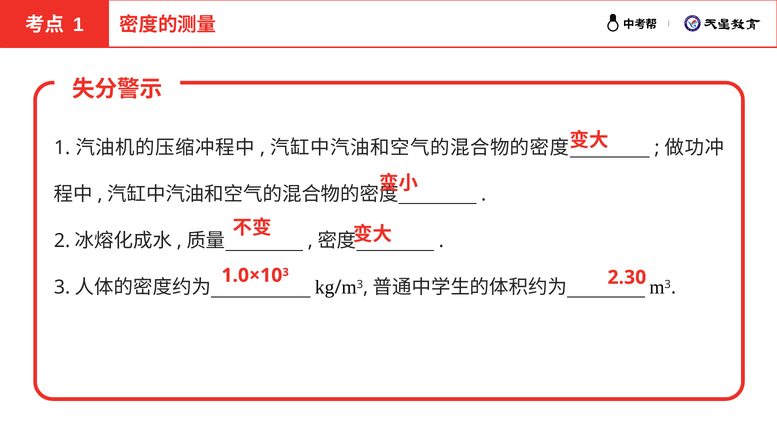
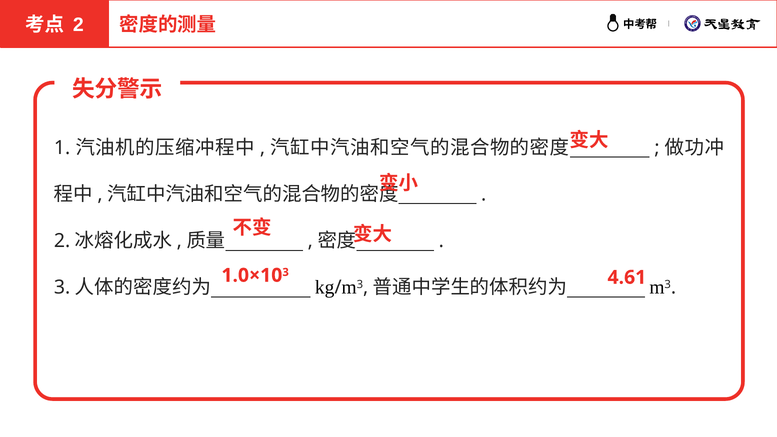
1 at (78, 25): 1 -> 2
2.30: 2.30 -> 4.61
